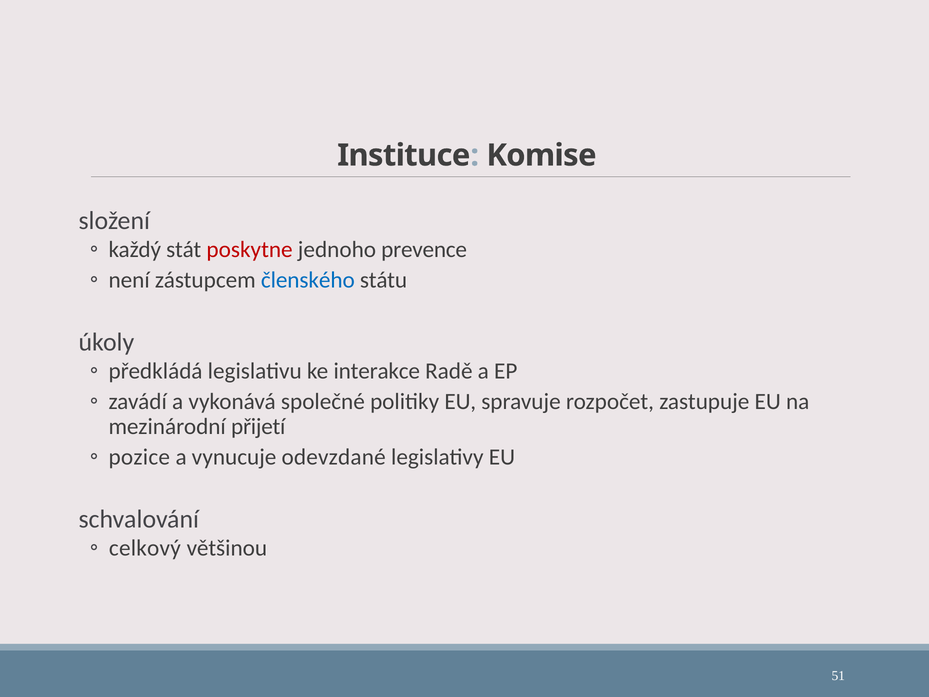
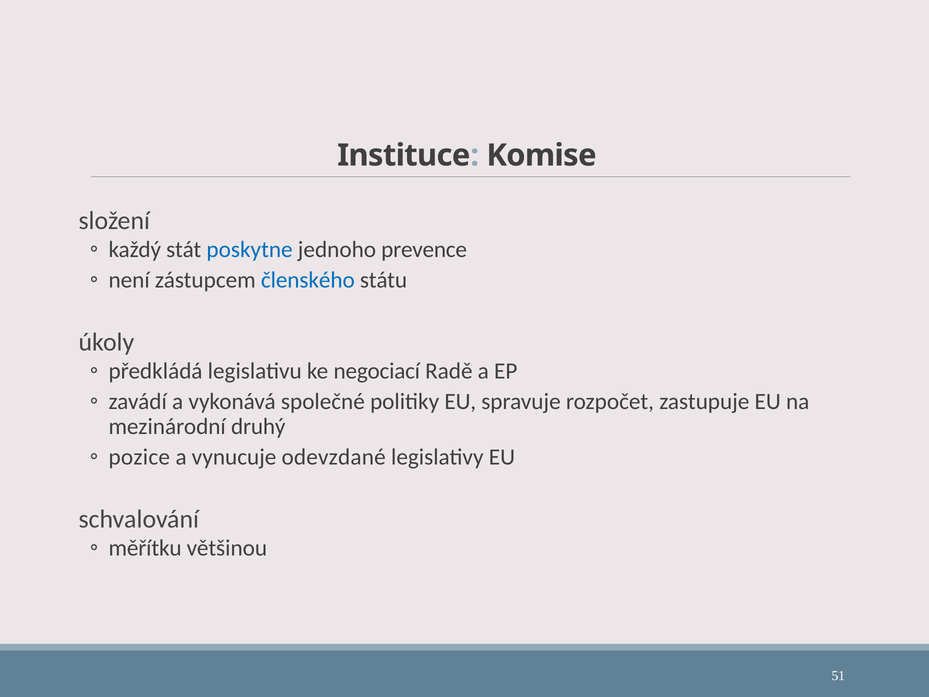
poskytne colour: red -> blue
interakce: interakce -> negociací
přijetí: přijetí -> druhý
celkový: celkový -> měřítku
